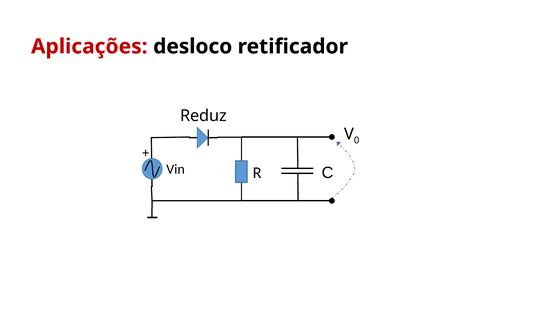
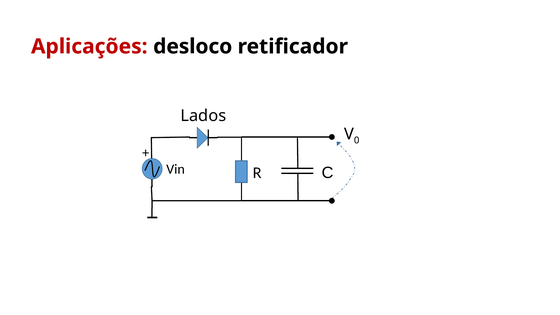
Reduz: Reduz -> Lados
